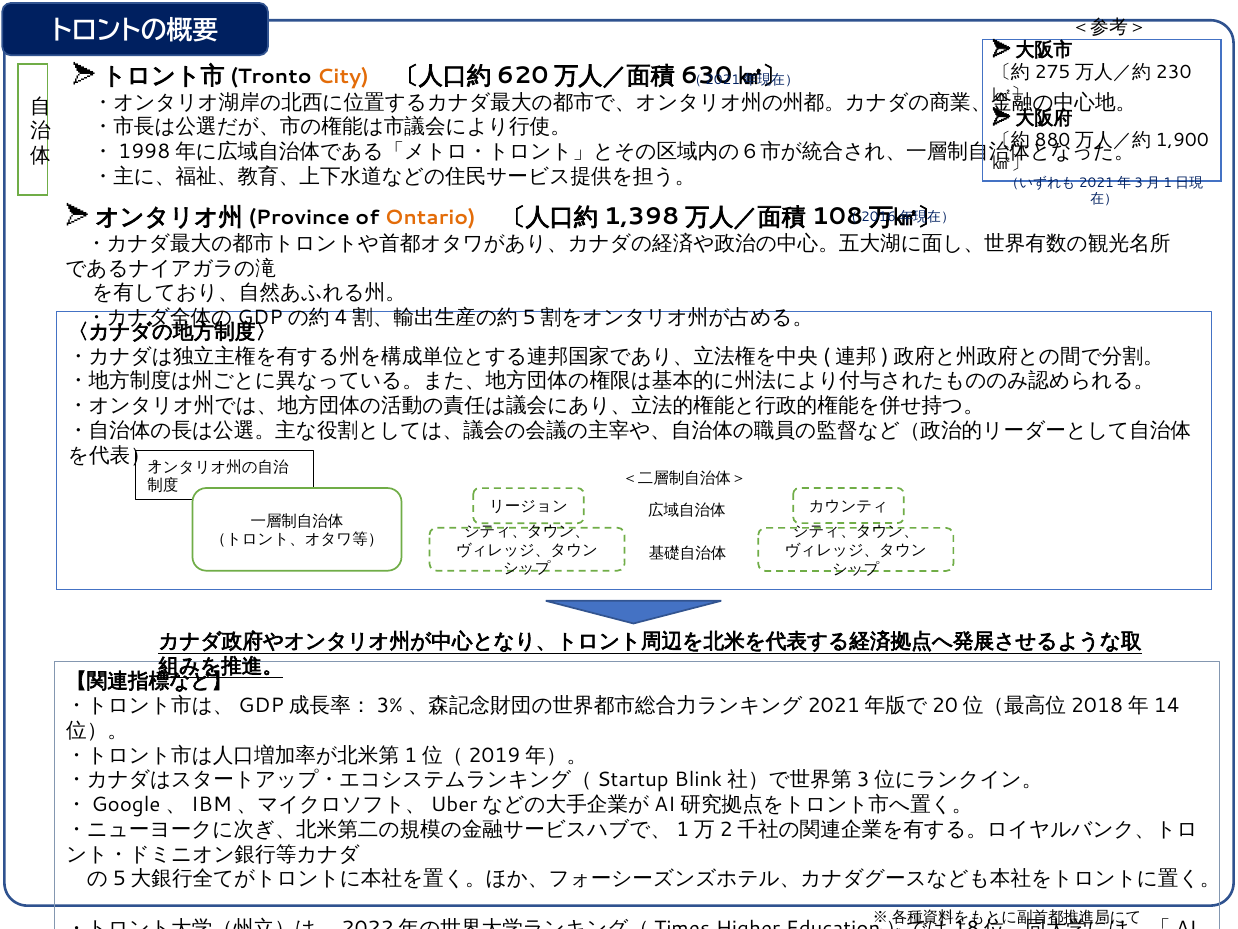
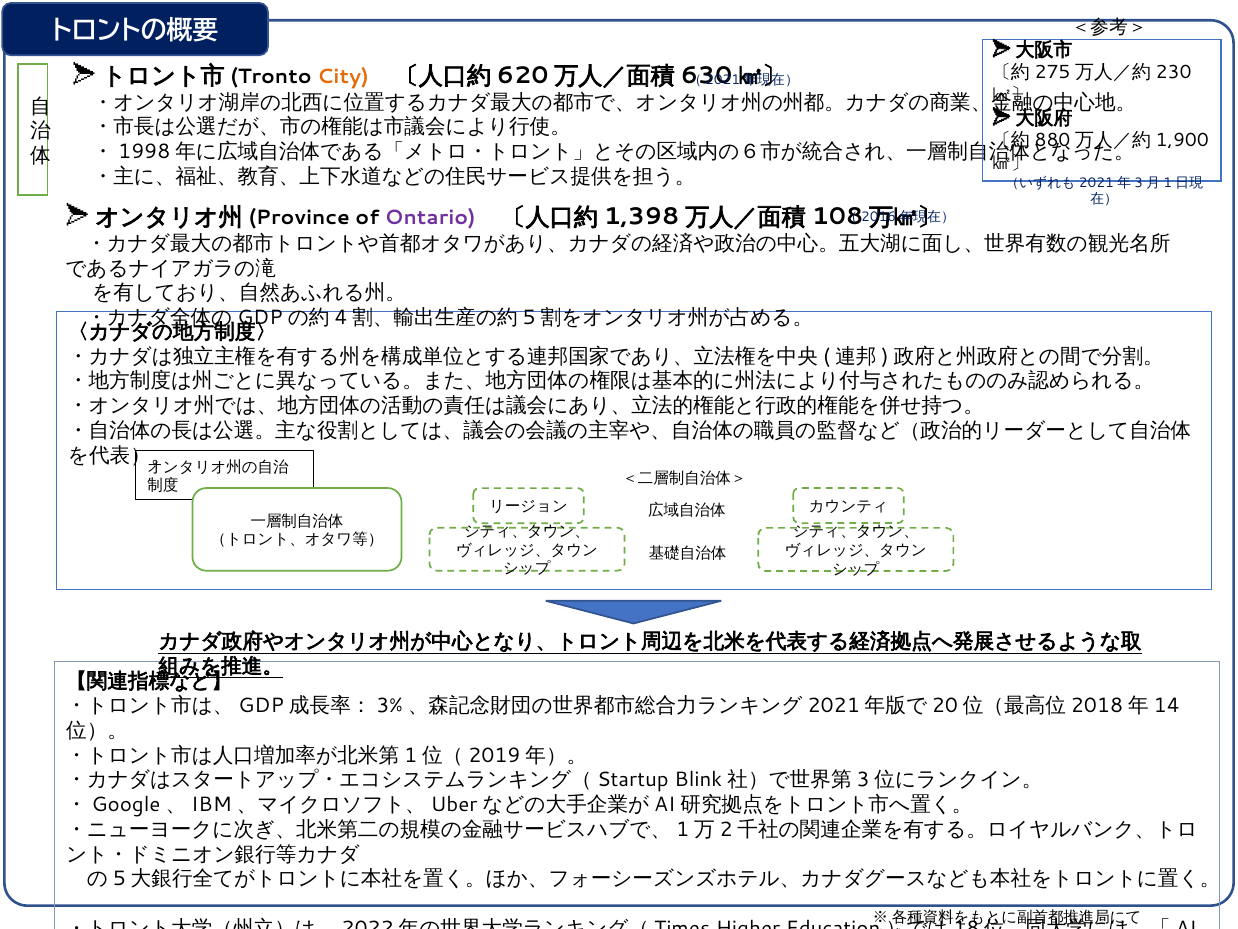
Ontario colour: orange -> purple
